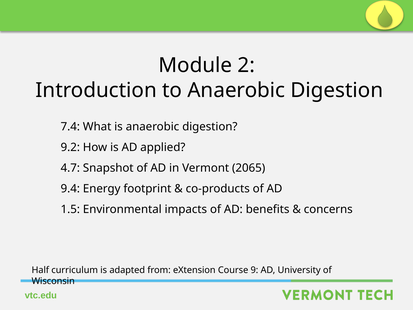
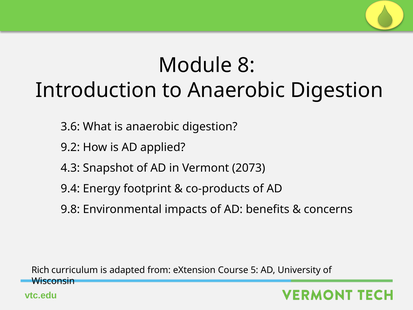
2: 2 -> 8
7.4: 7.4 -> 3.6
4.7: 4.7 -> 4.3
2065: 2065 -> 2073
1.5: 1.5 -> 9.8
Half: Half -> Rich
9: 9 -> 5
